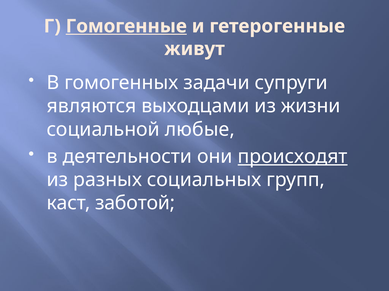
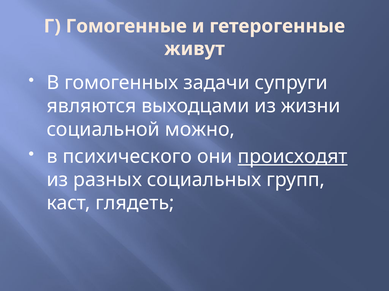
Гомогенные underline: present -> none
любые: любые -> можно
деятельности: деятельности -> психического
заботой: заботой -> глядеть
